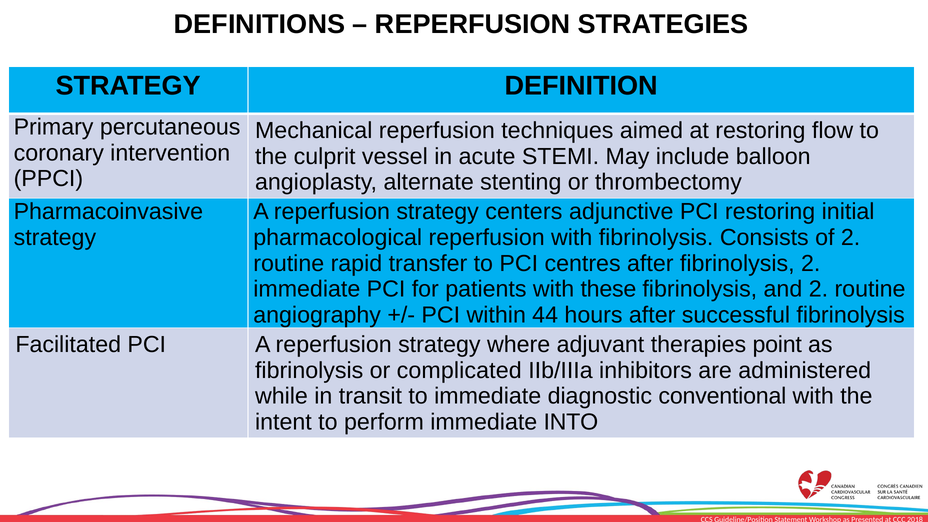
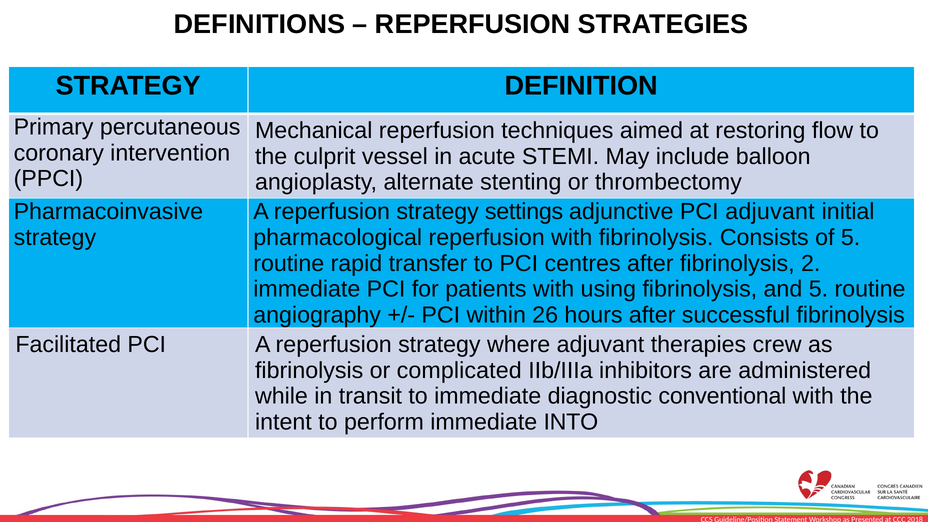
centers: centers -> settings
PCI restoring: restoring -> adjuvant
of 2: 2 -> 5
these: these -> using
and 2: 2 -> 5
44: 44 -> 26
point: point -> crew
